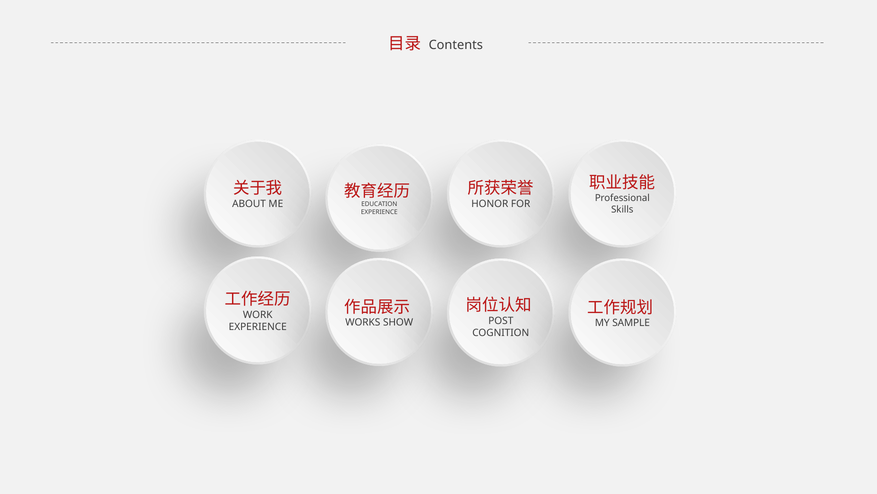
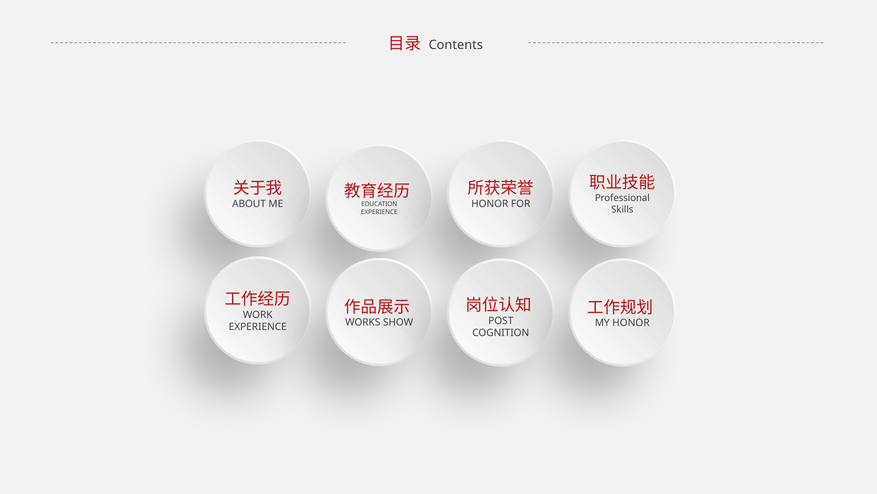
SAMPLE at (631, 323): SAMPLE -> HONOR
